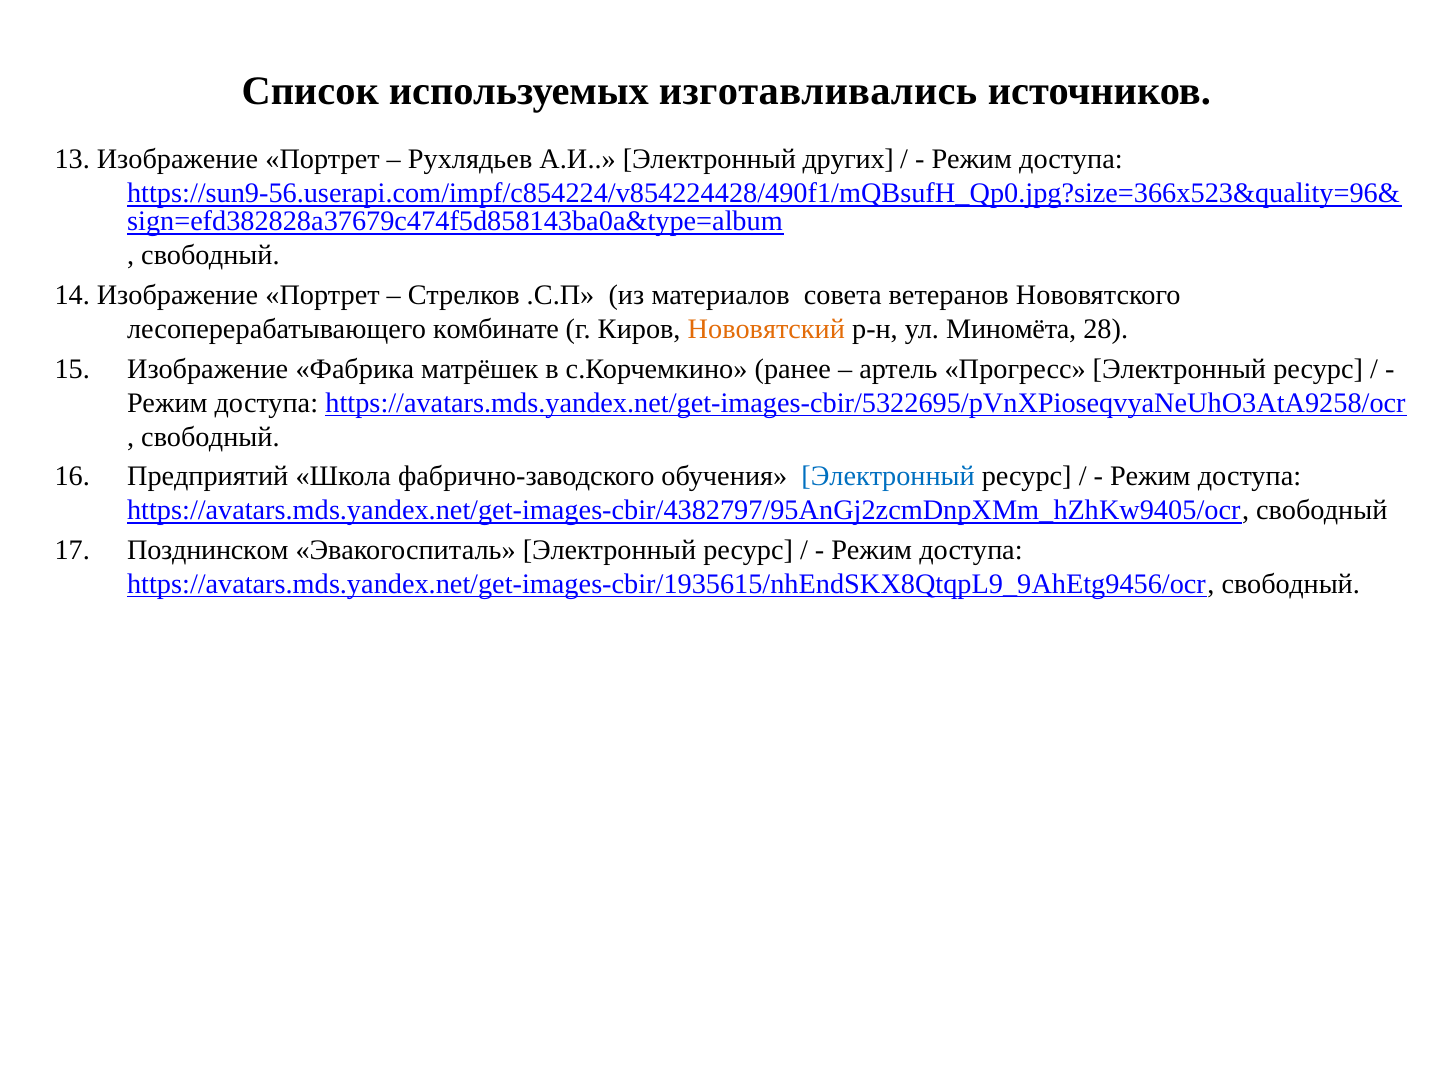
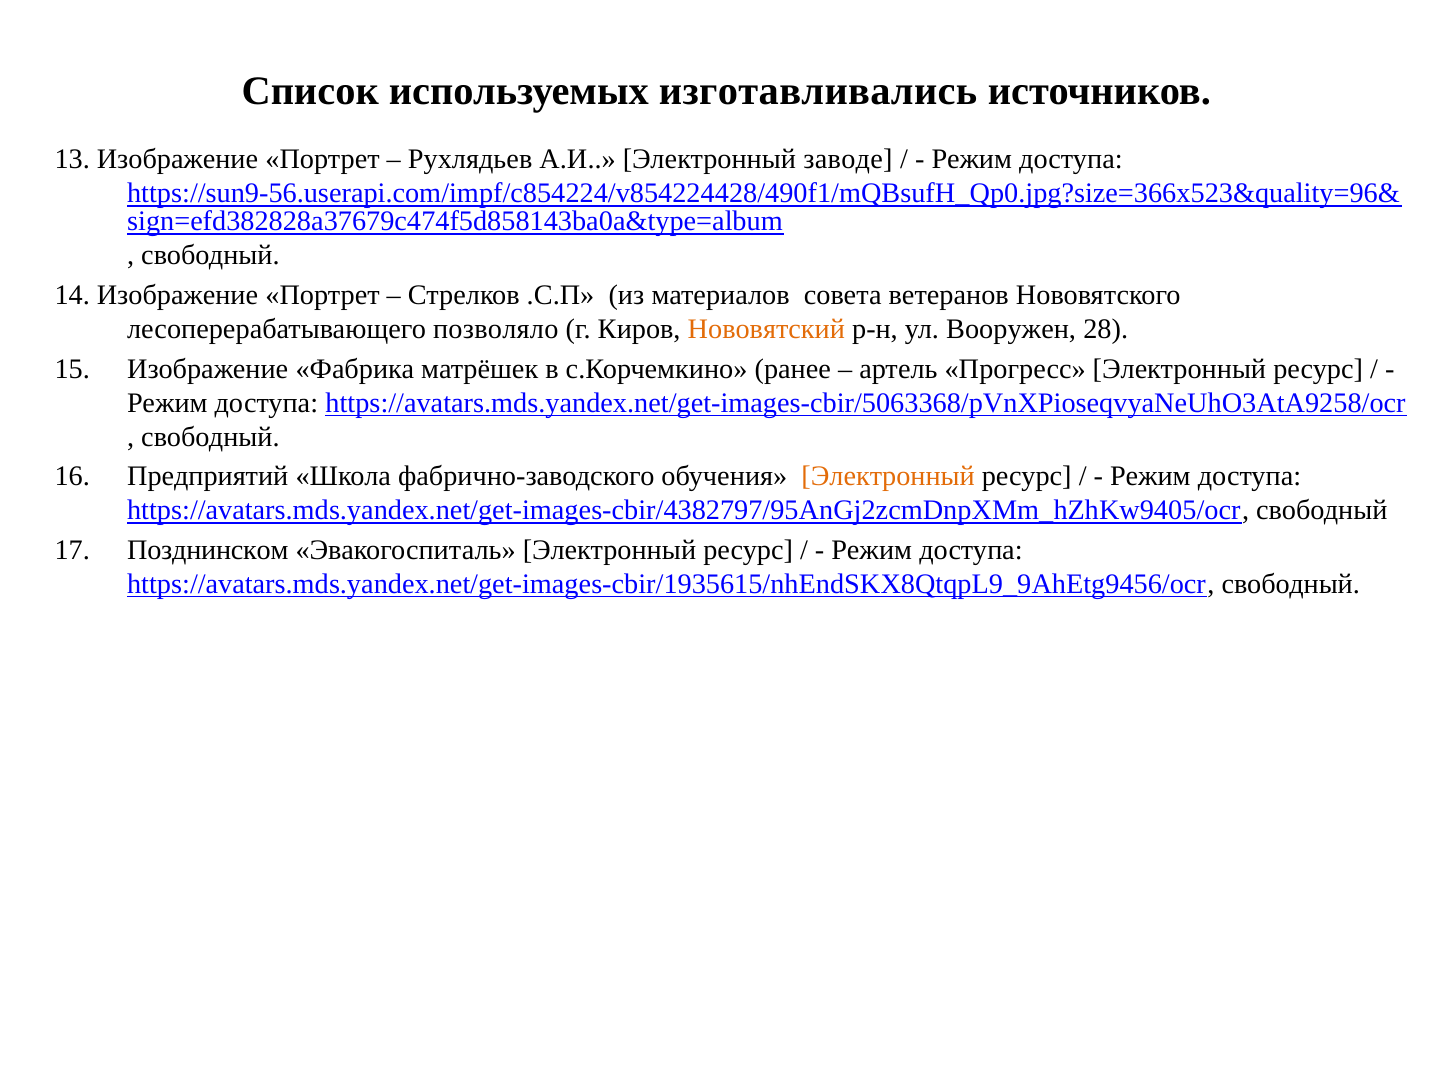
других: других -> заводе
комбинате: комбинате -> позволяло
Миномёта: Миномёта -> Вооружен
https://avatars.mds.yandex.net/get-images-cbir/5322695/pVnXPioseqvyaNeUhO3AtA9258/ocr: https://avatars.mds.yandex.net/get-images-cbir/5322695/pVnXPioseqvyaNeUhO3AtA9258/ocr -> https://avatars.mds.yandex.net/get-images-cbir/5063368/pVnXPioseqvyaNeUhO3AtA9258/ocr
Электронный at (888, 476) colour: blue -> orange
